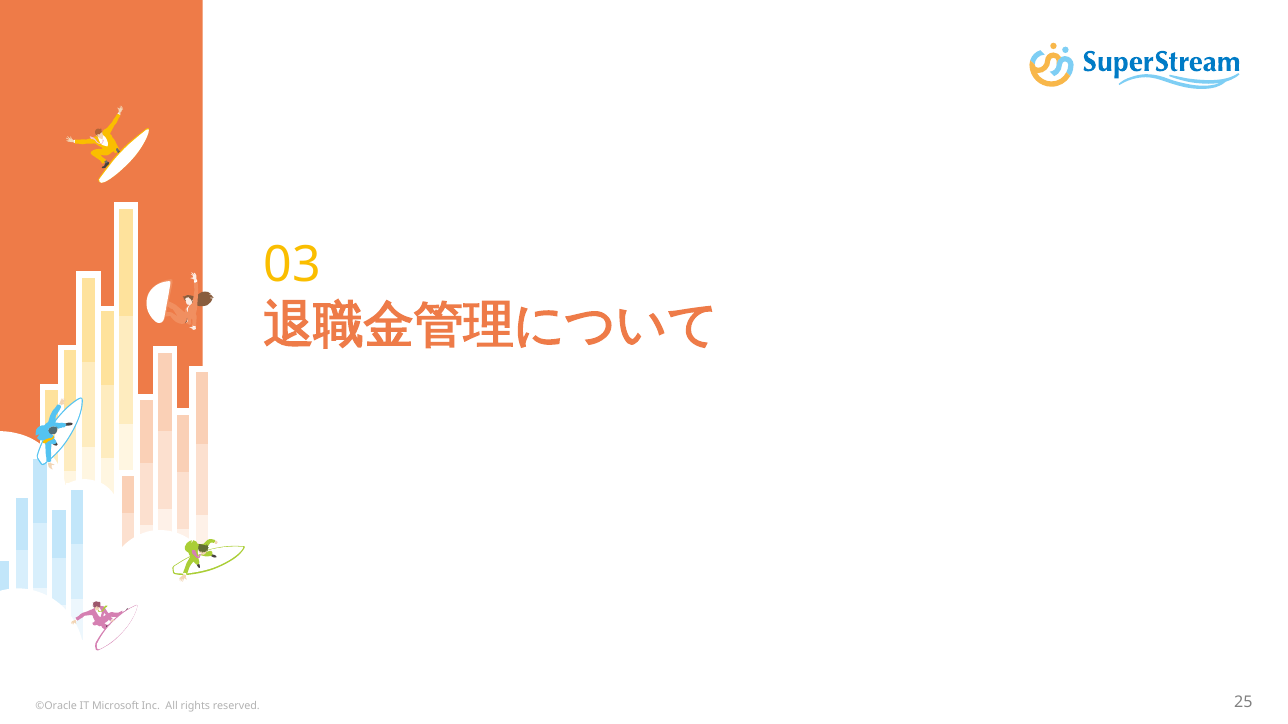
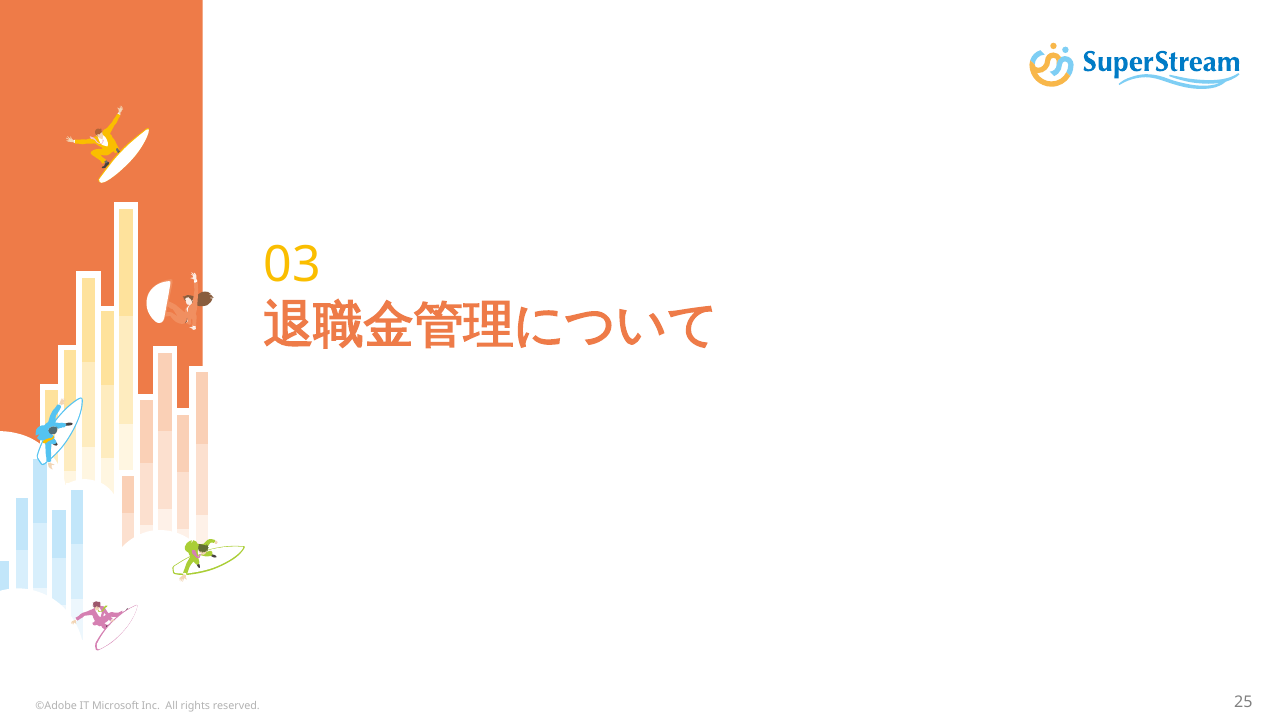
©Oracle: ©Oracle -> ©Adobe
